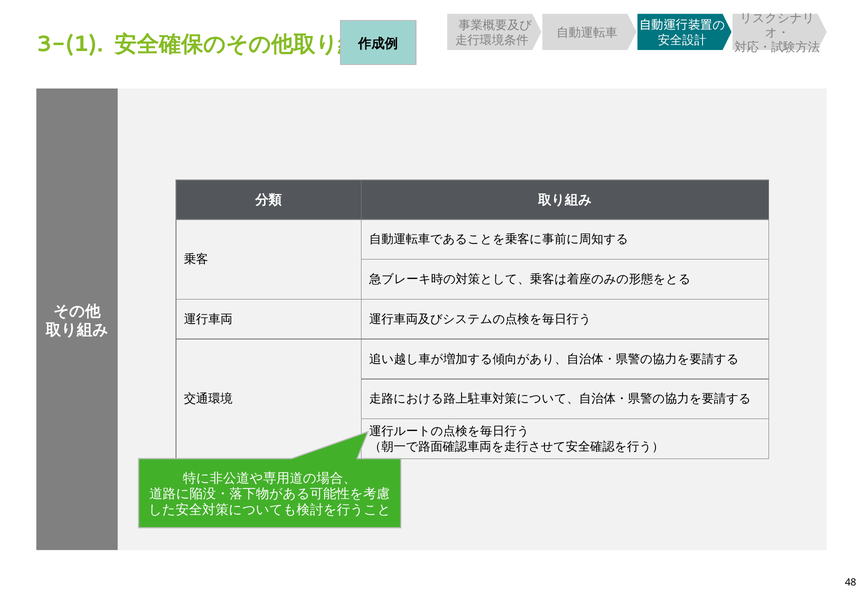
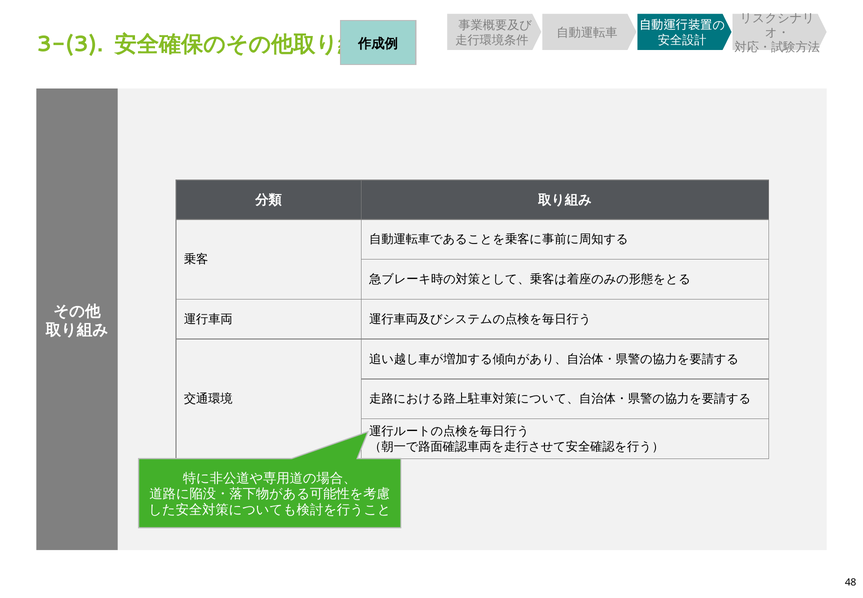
3-(1: 3-(1 -> 3-(3
